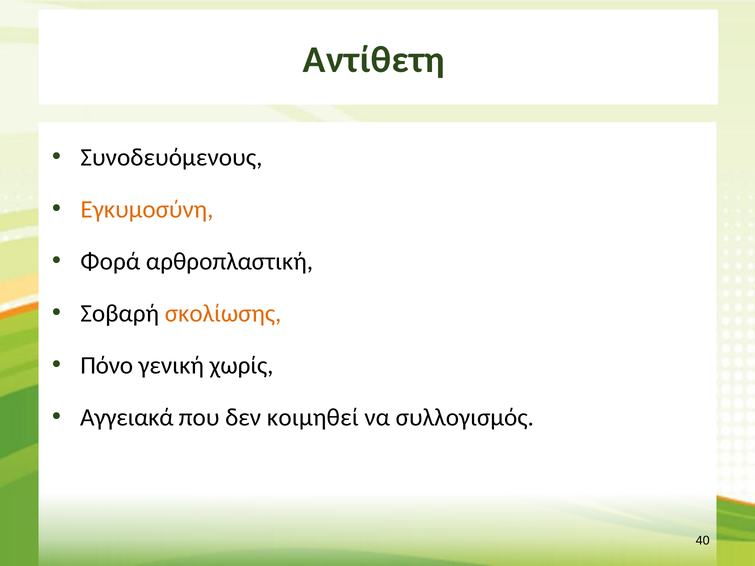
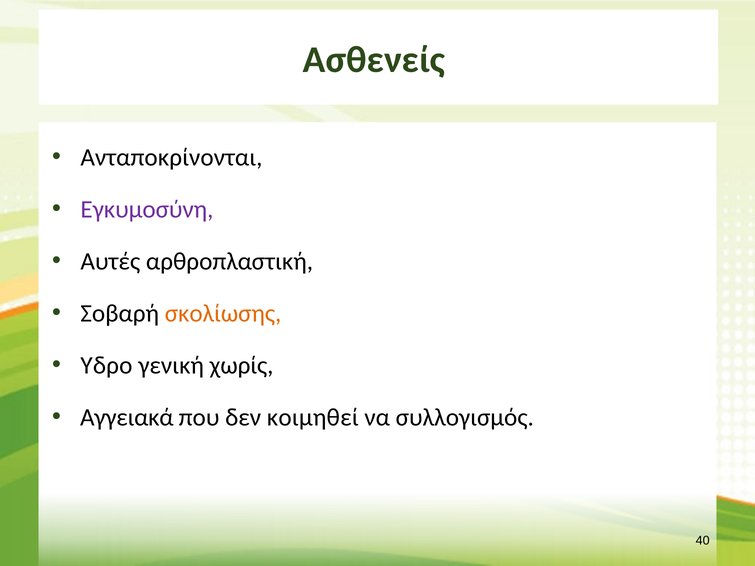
Αντίθετη: Αντίθετη -> Ασθενείς
Συνοδευόμενους: Συνοδευόμενους -> Ανταποκρίνονται
Εγκυμοσύνη colour: orange -> purple
Φορά: Φορά -> Αυτές
Πόνο: Πόνο -> Υδρο
